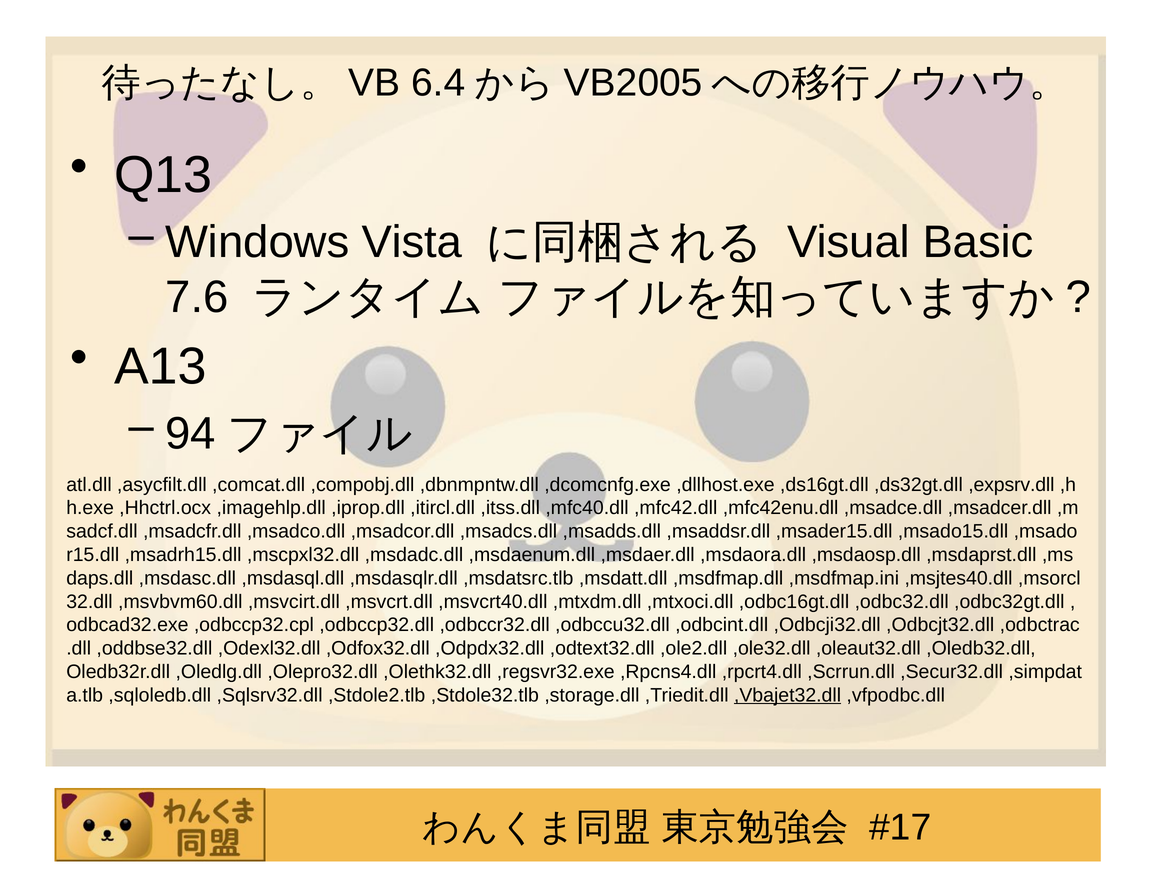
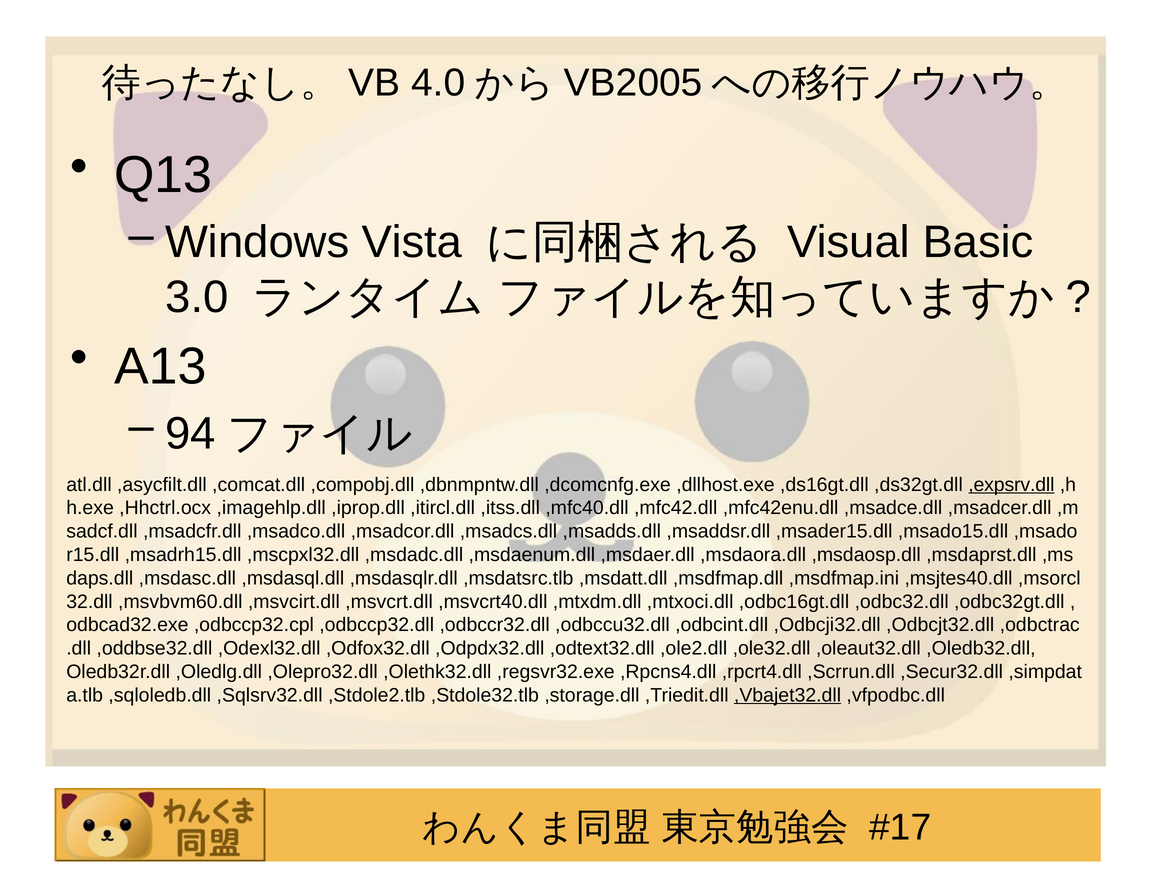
6.4: 6.4 -> 4.0
7.6: 7.6 -> 3.0
,expsrv.dll underline: none -> present
